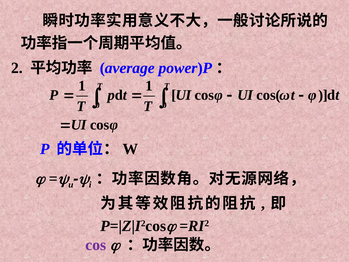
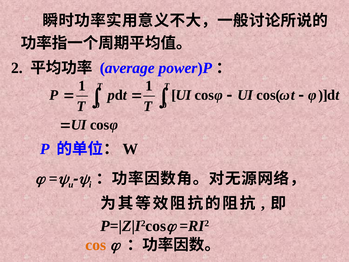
cos at (96, 245) colour: purple -> orange
